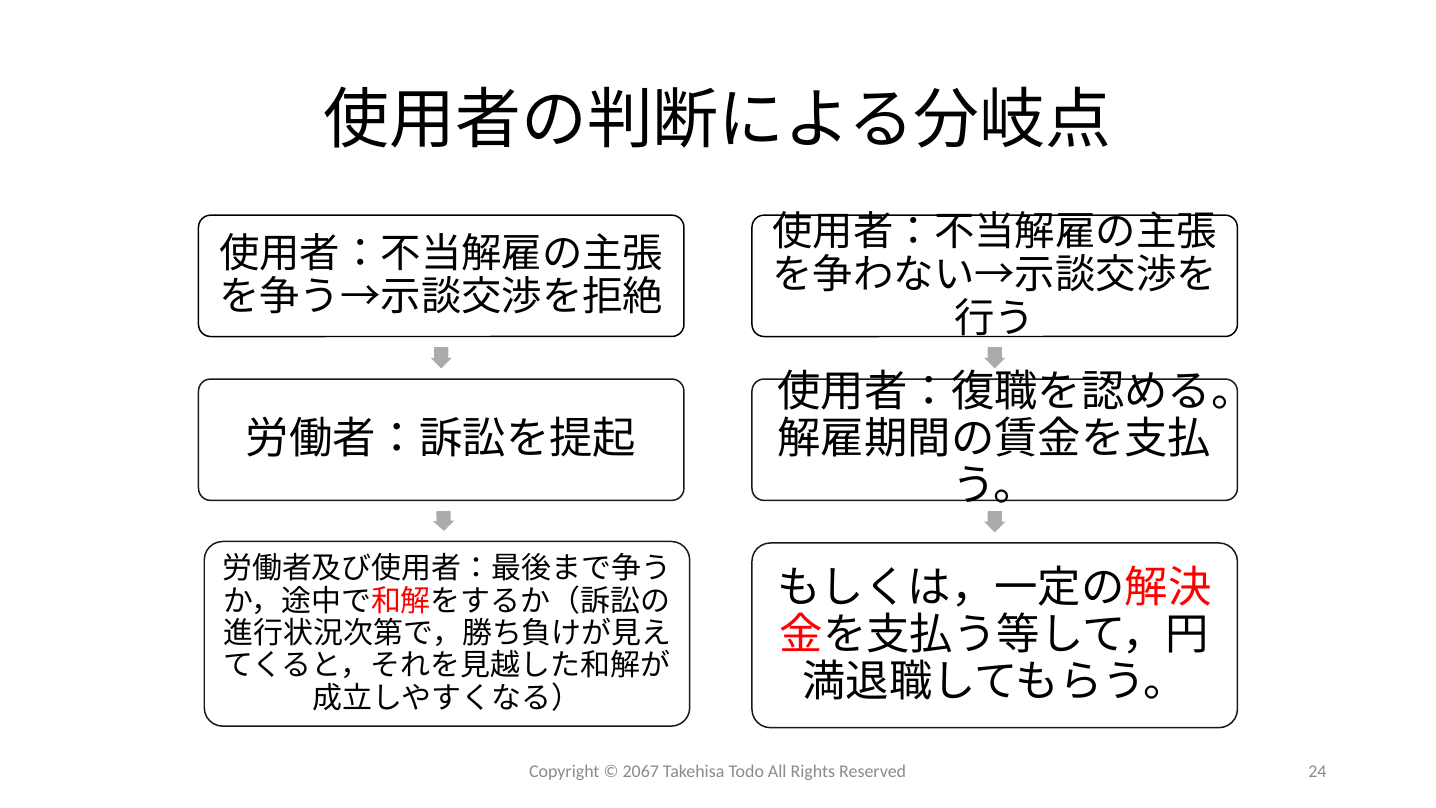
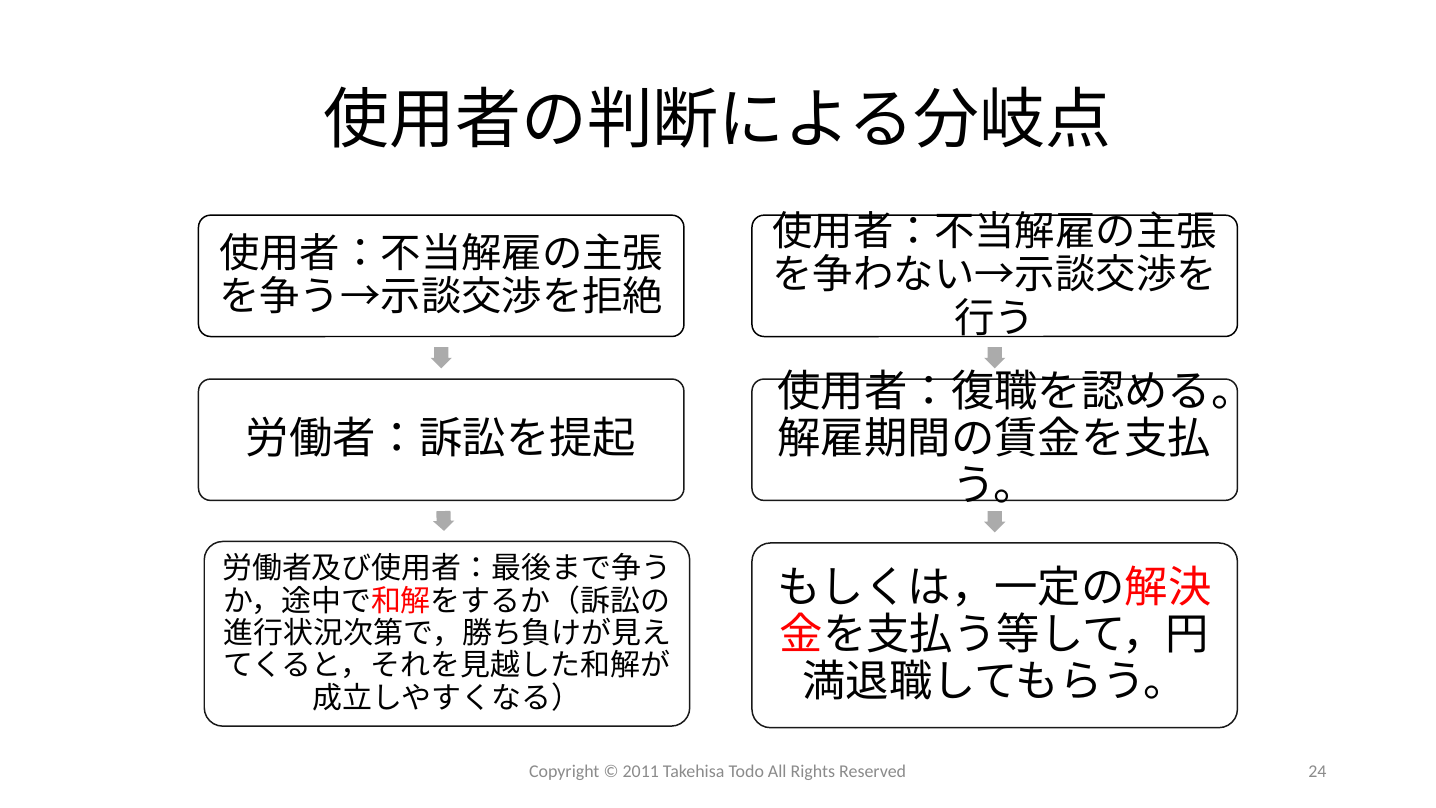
2067: 2067 -> 2011
